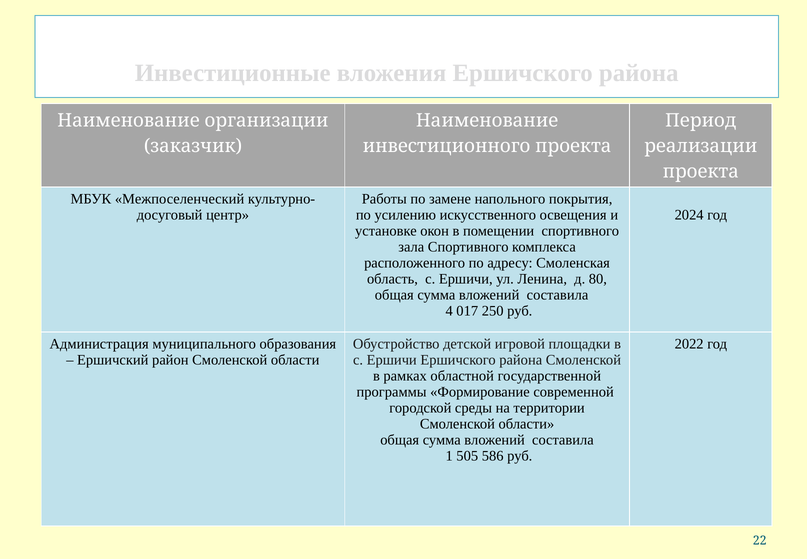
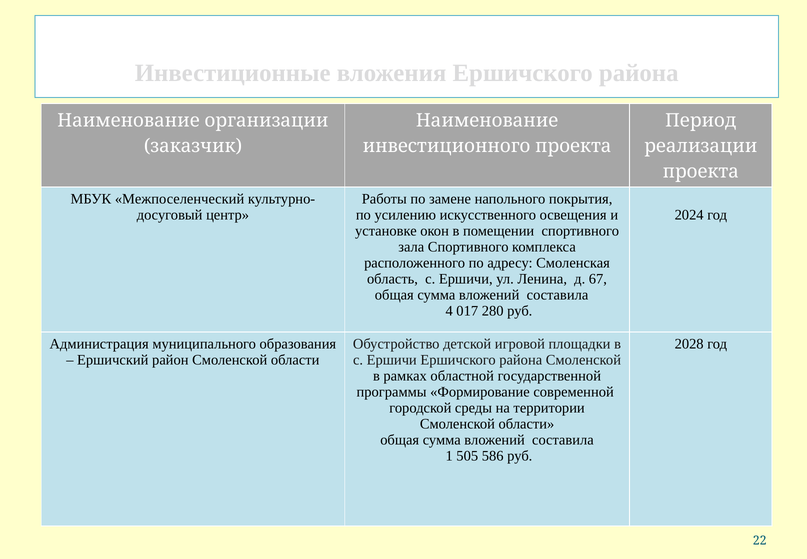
80: 80 -> 67
250: 250 -> 280
2022: 2022 -> 2028
